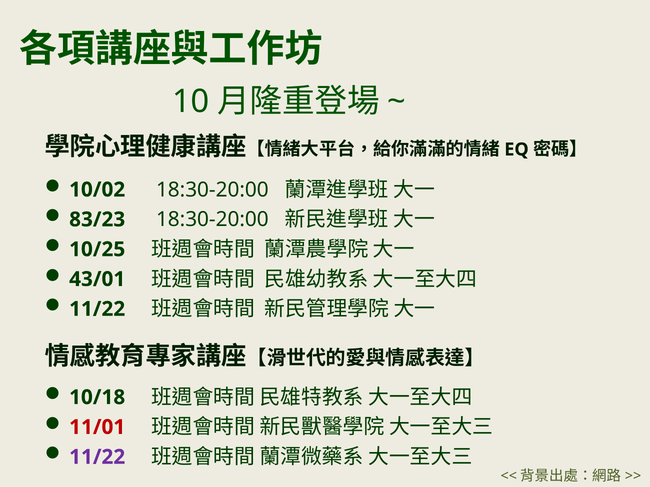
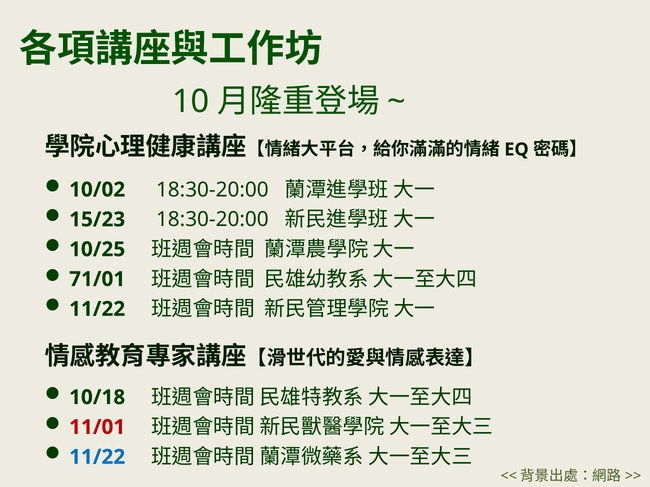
83/23: 83/23 -> 15/23
43/01: 43/01 -> 71/01
11/22 at (97, 457) colour: purple -> blue
